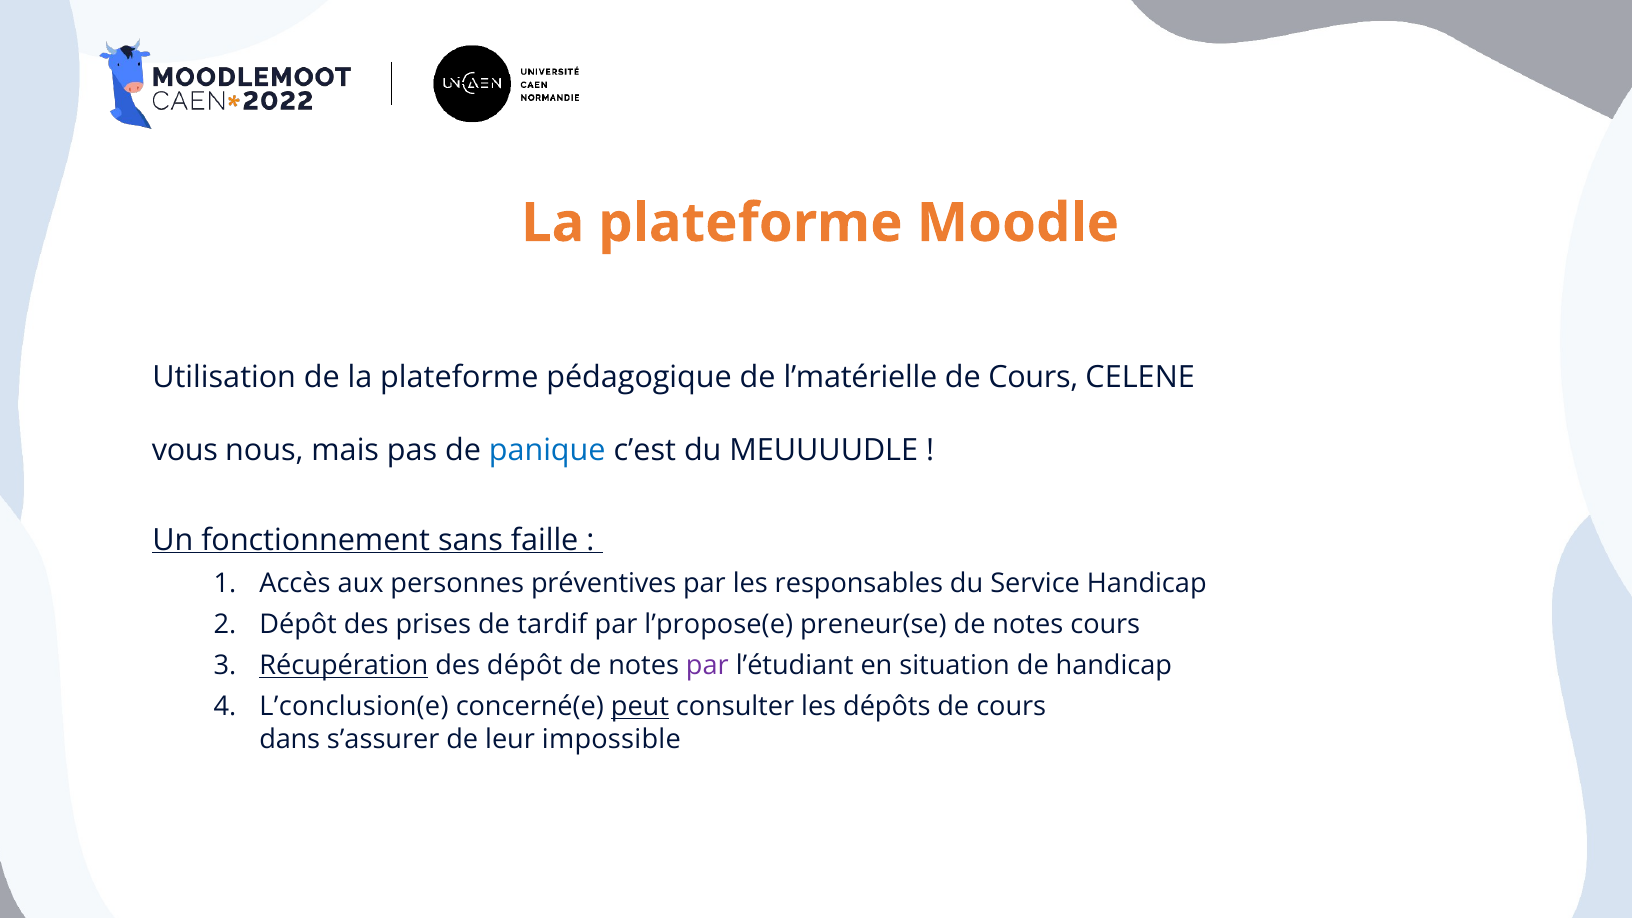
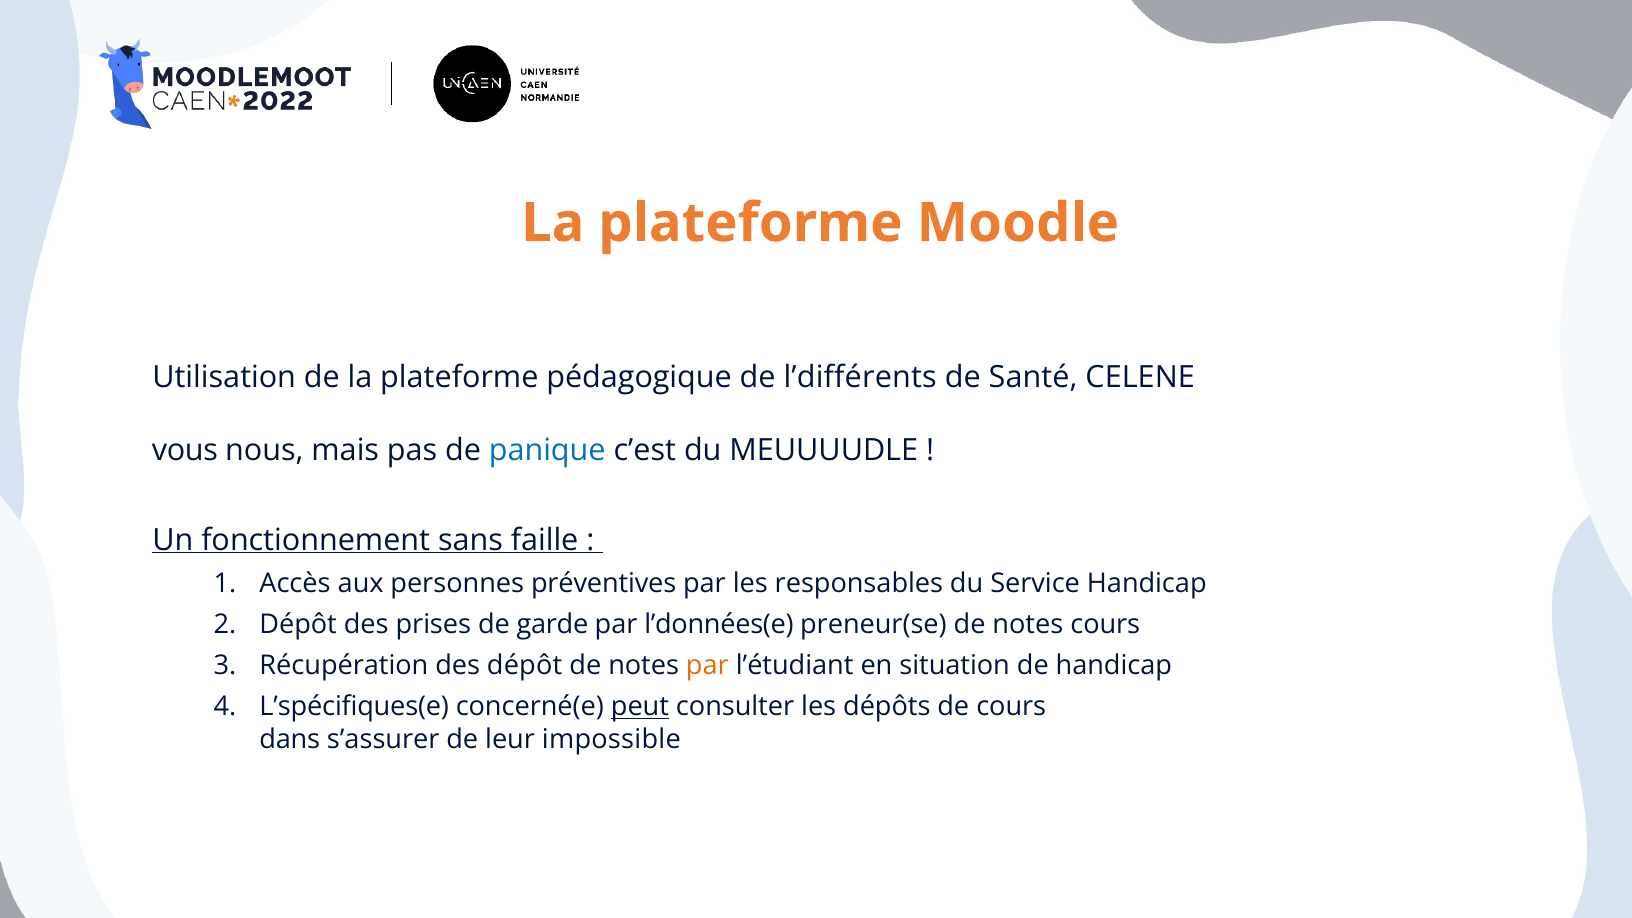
l’matérielle: l’matérielle -> l’différents
Cours at (1033, 377): Cours -> Santé
tardif: tardif -> garde
l’propose(e: l’propose(e -> l’données(e
Récupération underline: present -> none
par at (707, 666) colour: purple -> orange
L’conclusion(e: L’conclusion(e -> L’spécifiques(e
